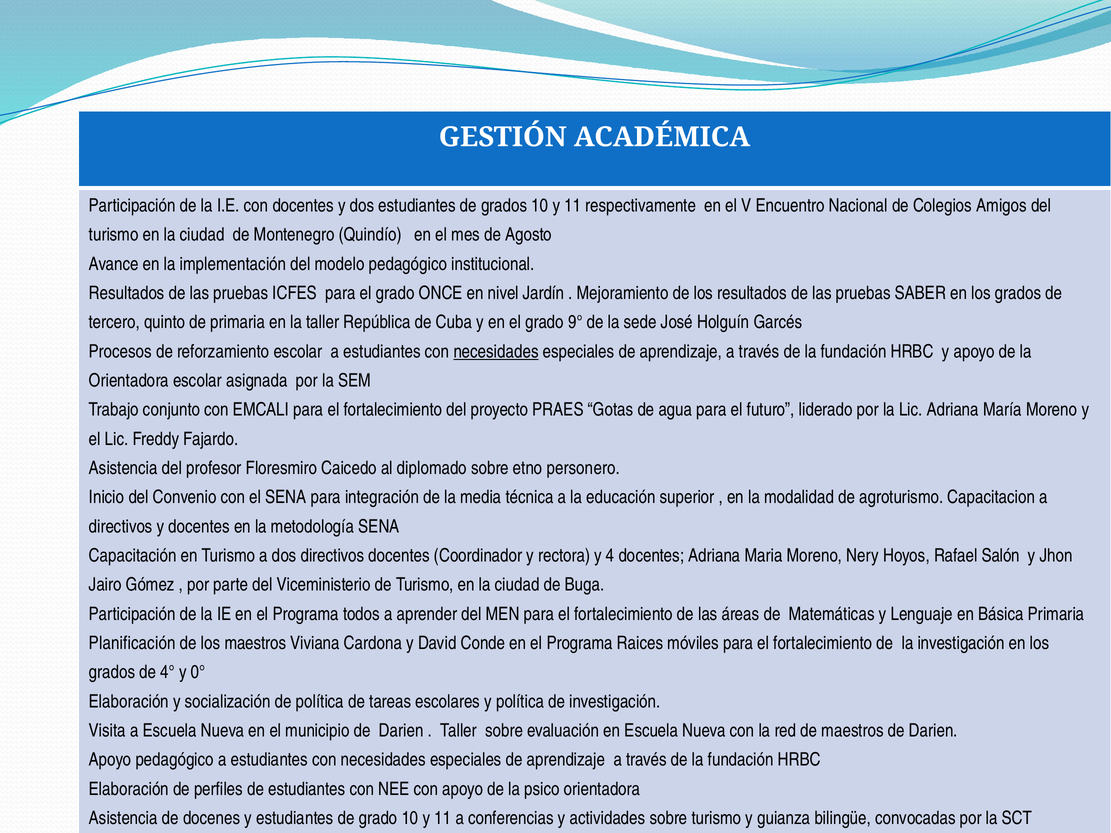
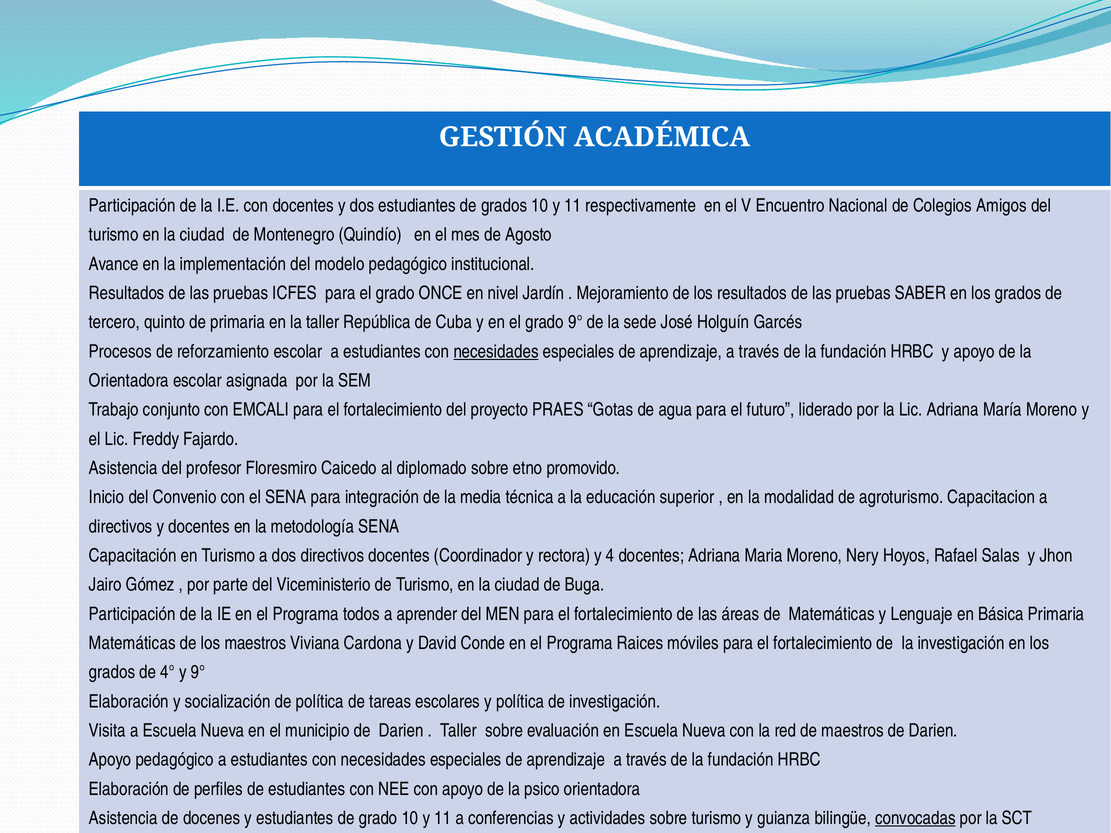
personero: personero -> promovido
Salón: Salón -> Salas
Planificación at (132, 643): Planificación -> Matemáticas
y 0°: 0° -> 9°
convocadas underline: none -> present
